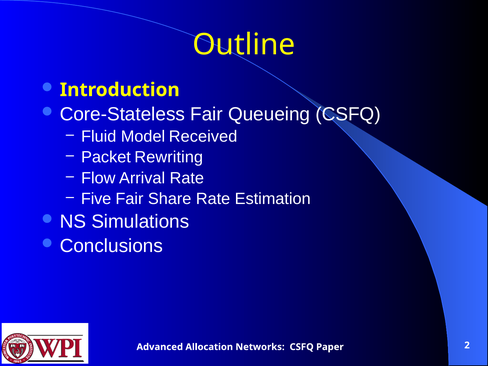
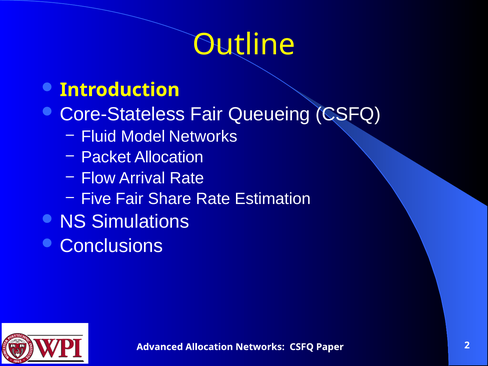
Model Received: Received -> Networks
Packet Rewriting: Rewriting -> Allocation
